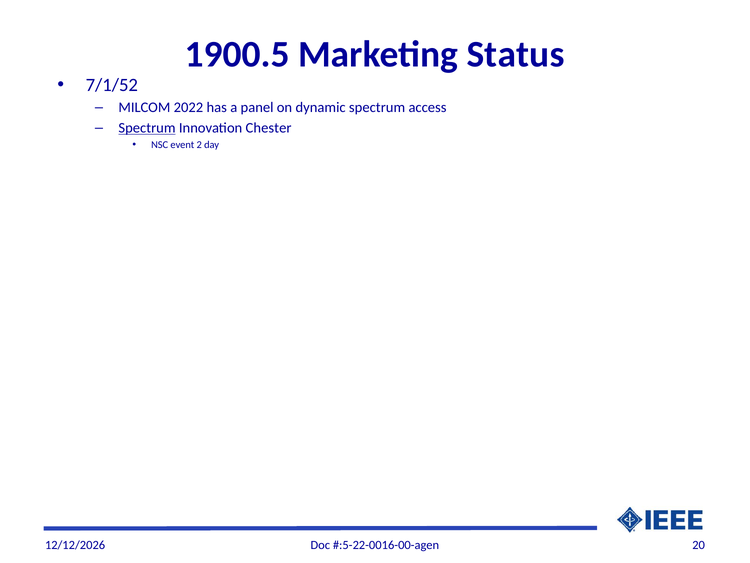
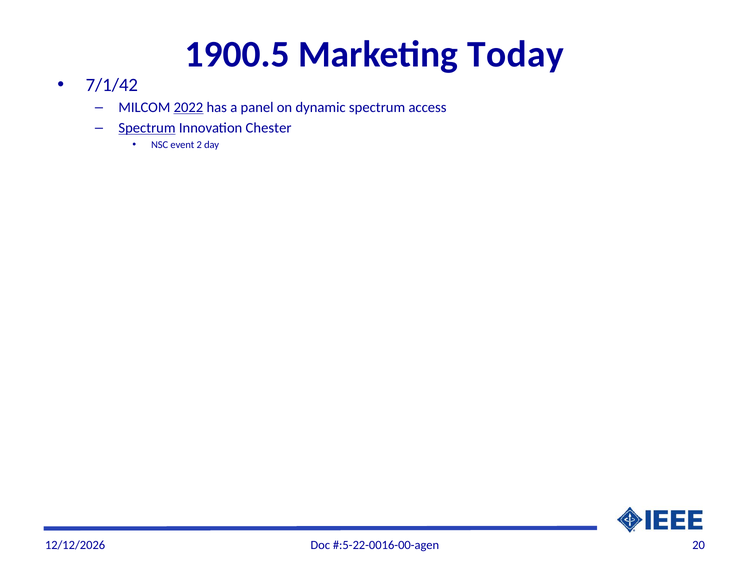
Status: Status -> Today
7/1/52: 7/1/52 -> 7/1/42
2022 underline: none -> present
